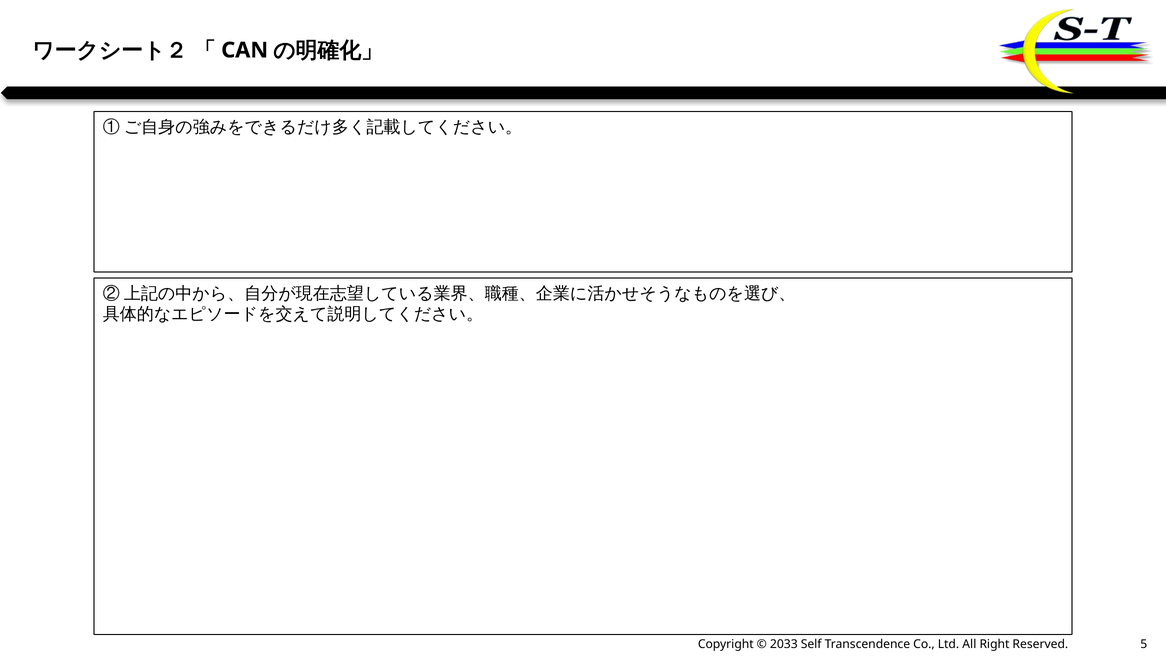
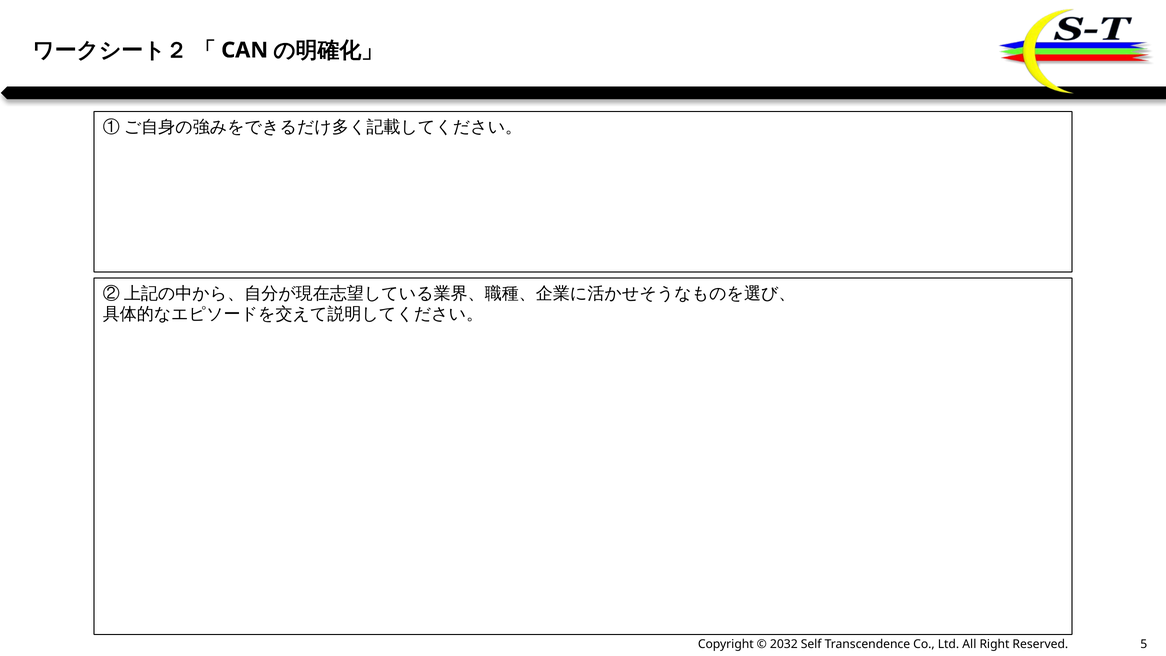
2033: 2033 -> 2032
